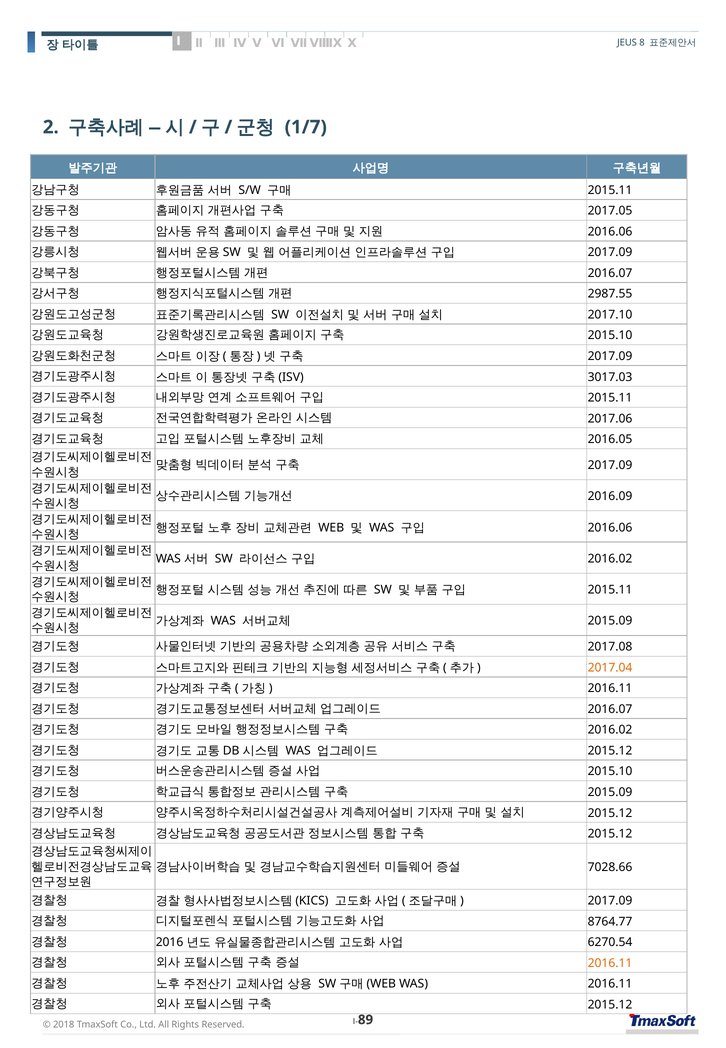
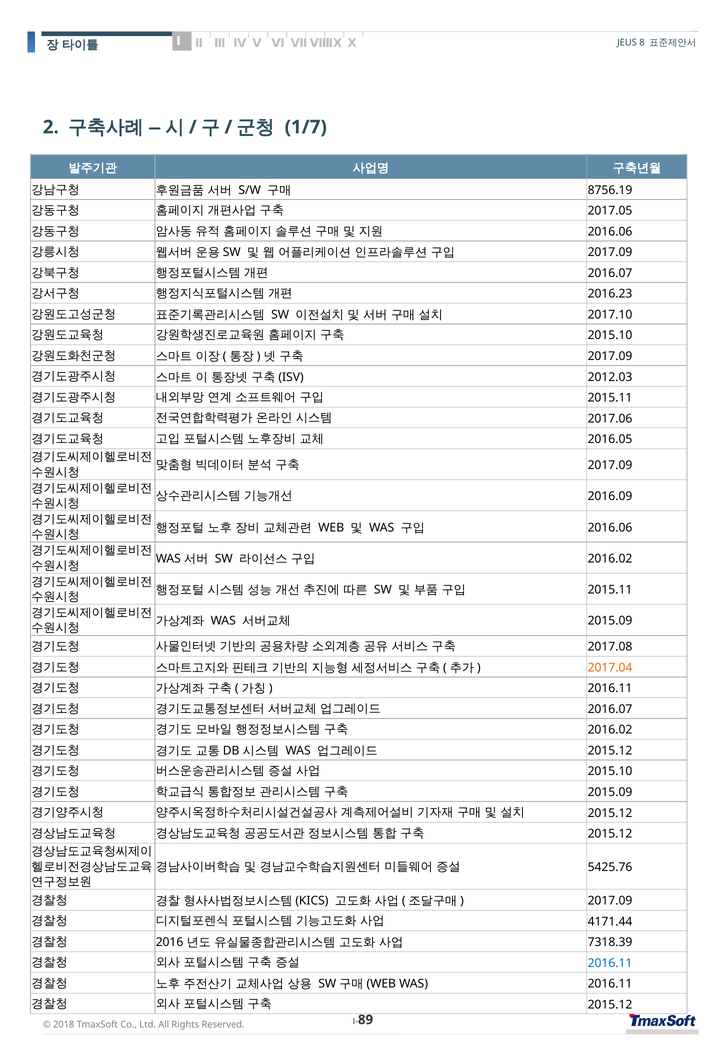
2015.11 at (610, 190): 2015.11 -> 8756.19
2987.55: 2987.55 -> 2016.23
3017.03: 3017.03 -> 2012.03
7028.66: 7028.66 -> 5425.76
8764.77: 8764.77 -> 4171.44
6270.54: 6270.54 -> 7318.39
2016.11 at (610, 964) colour: orange -> blue
